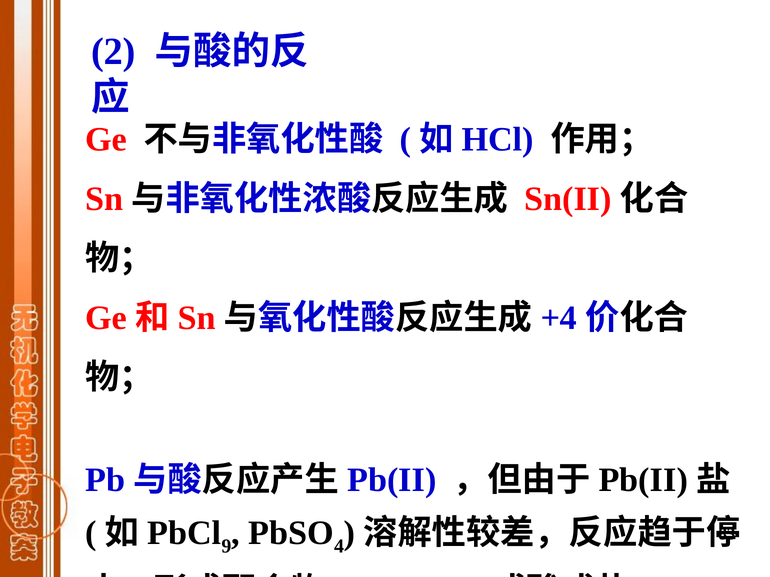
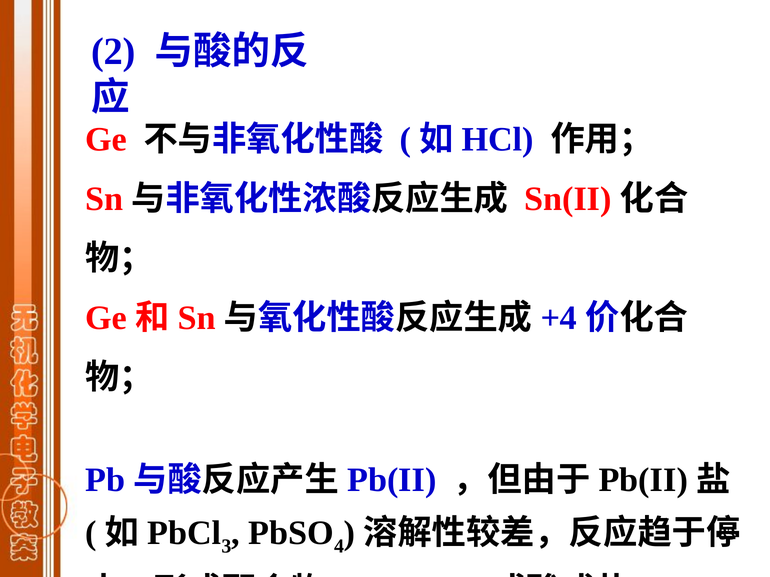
9: 9 -> 3
